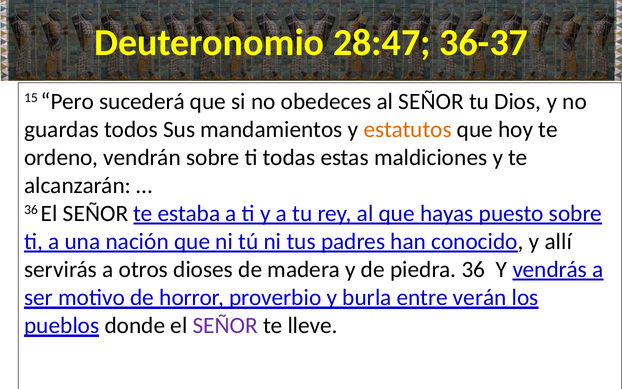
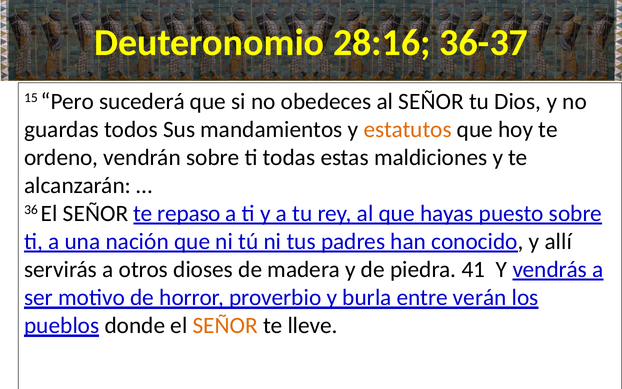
28:47: 28:47 -> 28:16
estaba: estaba -> repaso
piedra 36: 36 -> 41
SEÑOR at (225, 325) colour: purple -> orange
